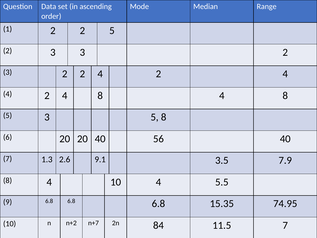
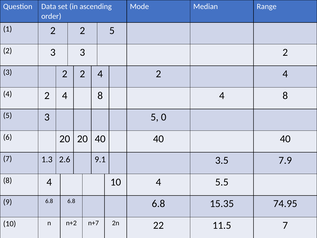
5 8: 8 -> 0
20 40 56: 56 -> 40
84: 84 -> 22
